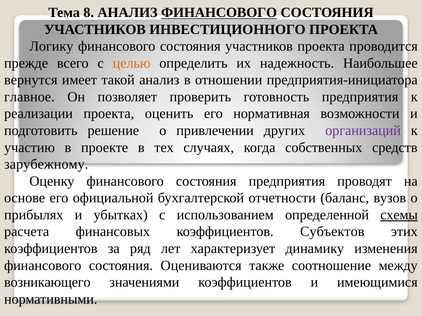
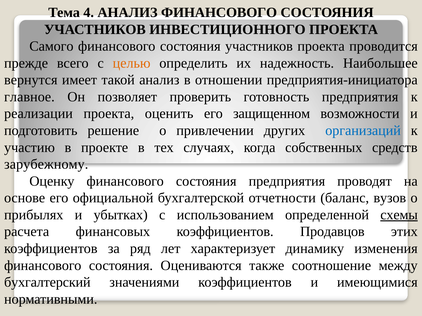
8: 8 -> 4
ФИНАНСОВОГО at (219, 13) underline: present -> none
Логику: Логику -> Самого
нормативная: нормативная -> защищенном
организаций colour: purple -> blue
Субъектов: Субъектов -> Продавцов
возникающего: возникающего -> бухгалтерский
